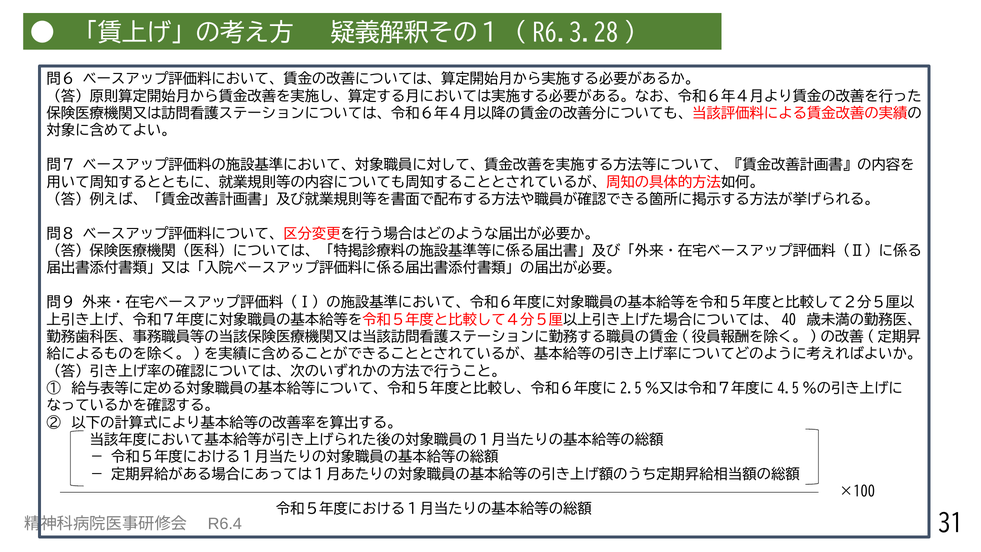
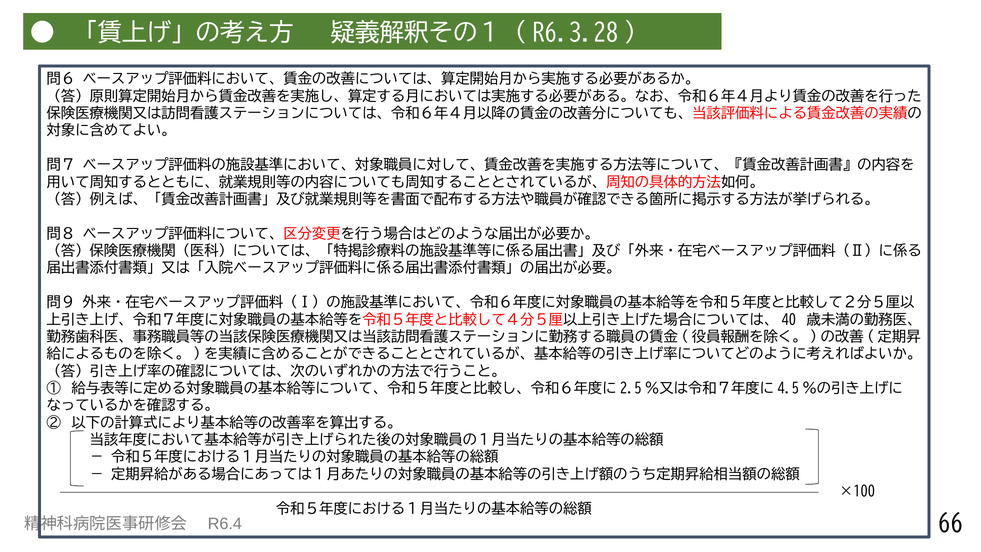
31: 31 -> 66
